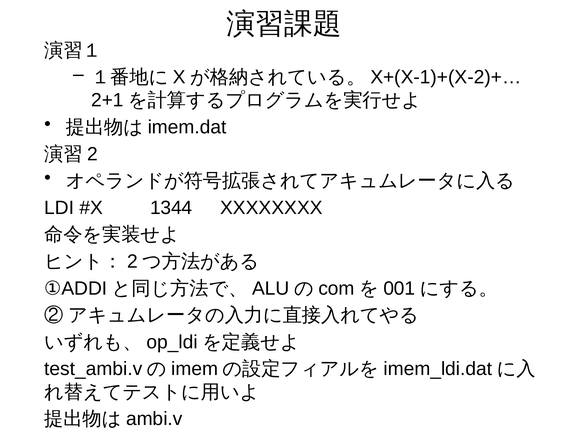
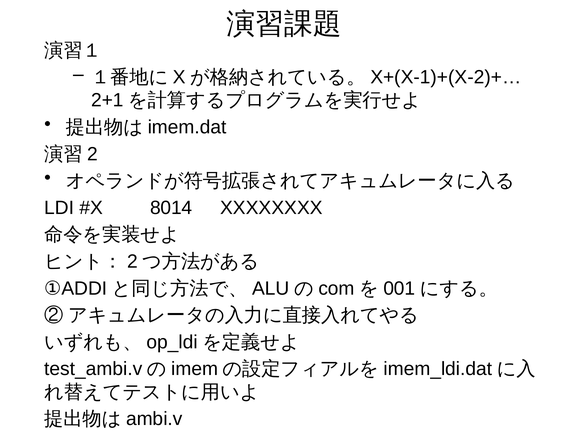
1344: 1344 -> 8014
